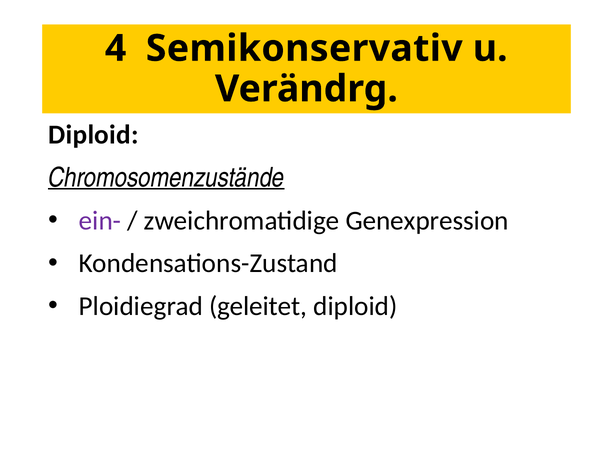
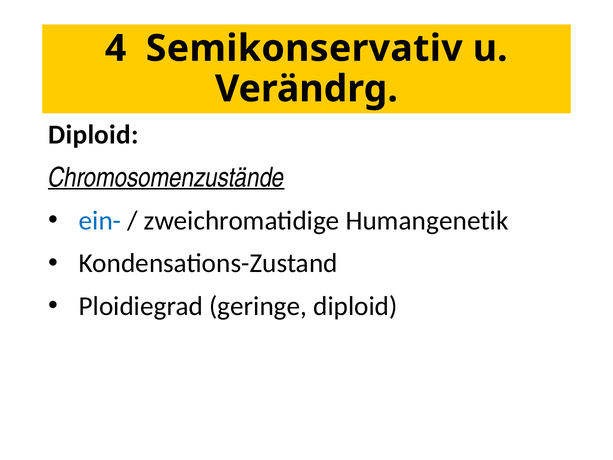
ein- colour: purple -> blue
Genexpression: Genexpression -> Humangenetik
geleitet: geleitet -> geringe
